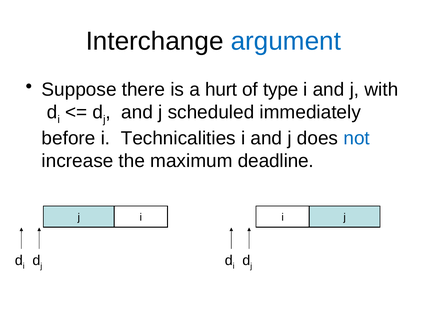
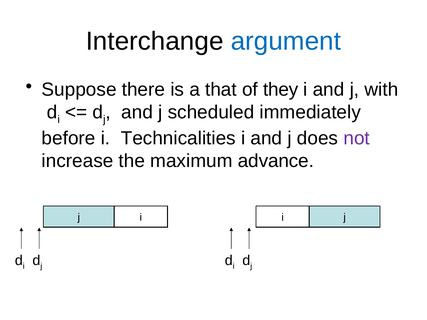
hurt: hurt -> that
type: type -> they
not colour: blue -> purple
deadline: deadline -> advance
